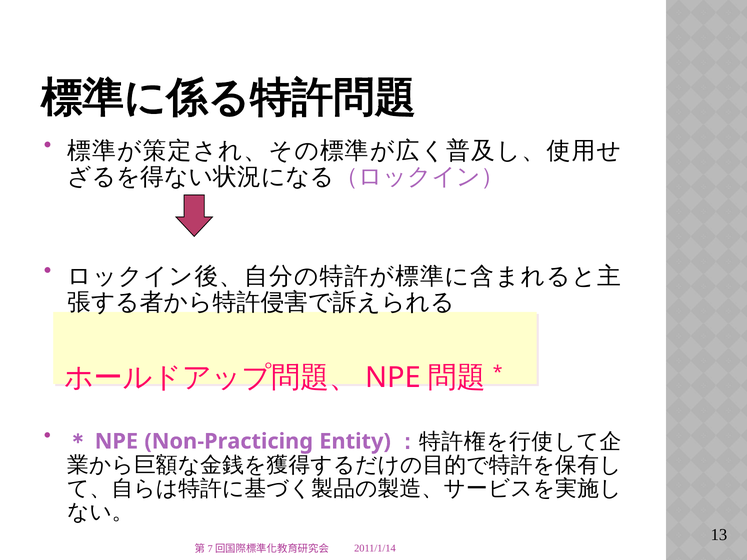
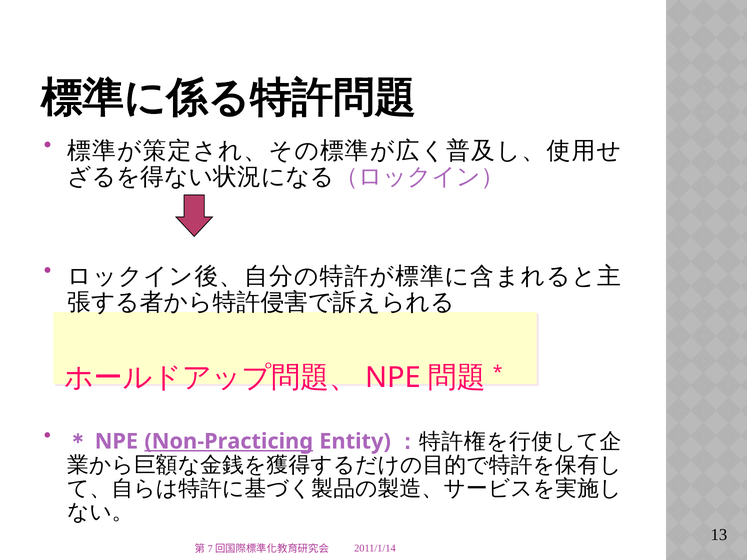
Non-Practicing underline: none -> present
